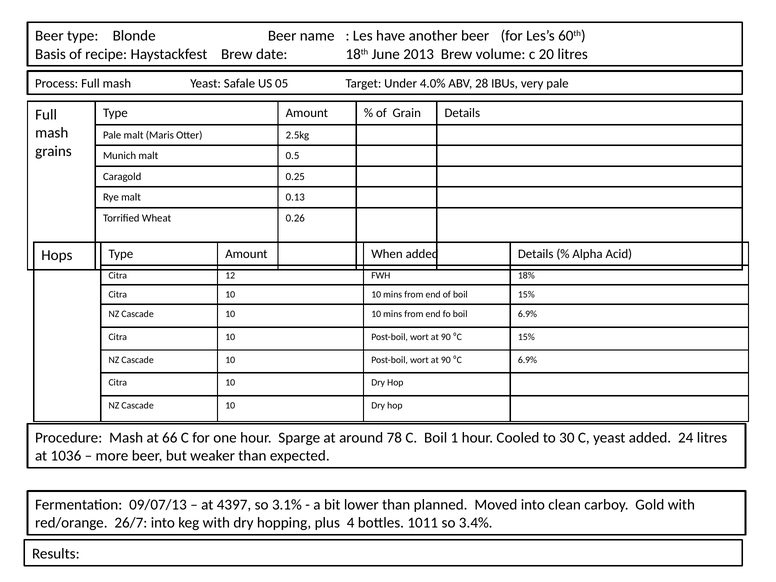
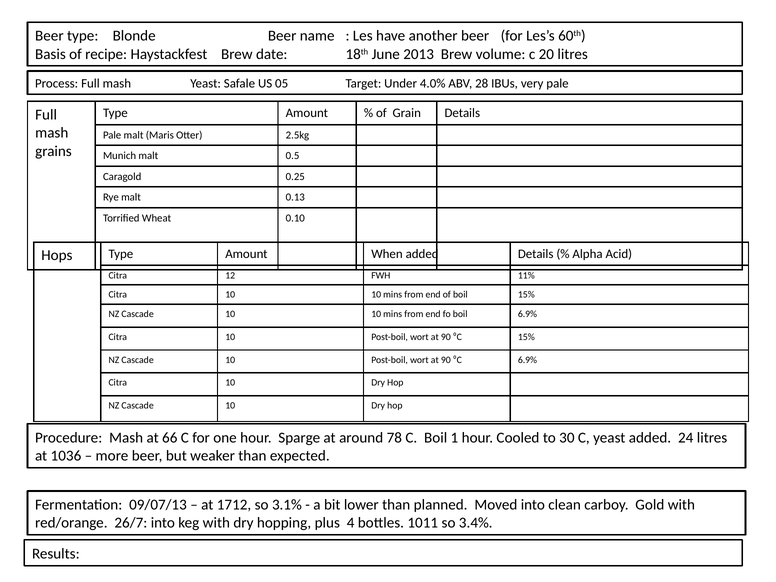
0.26: 0.26 -> 0.10
18%: 18% -> 11%
4397: 4397 -> 1712
